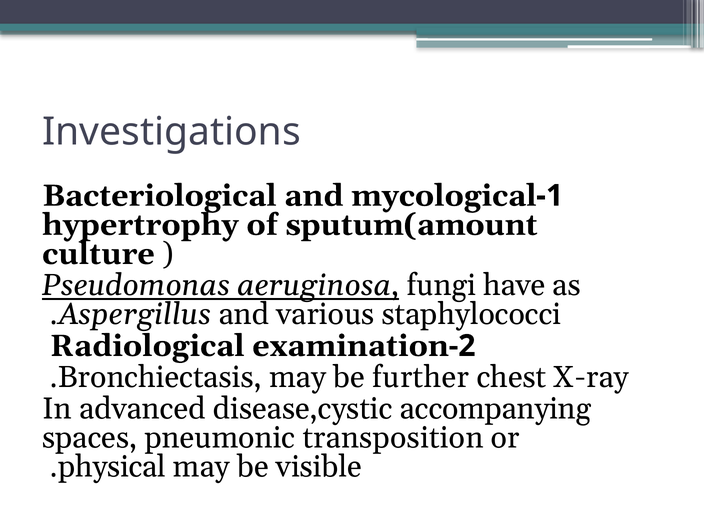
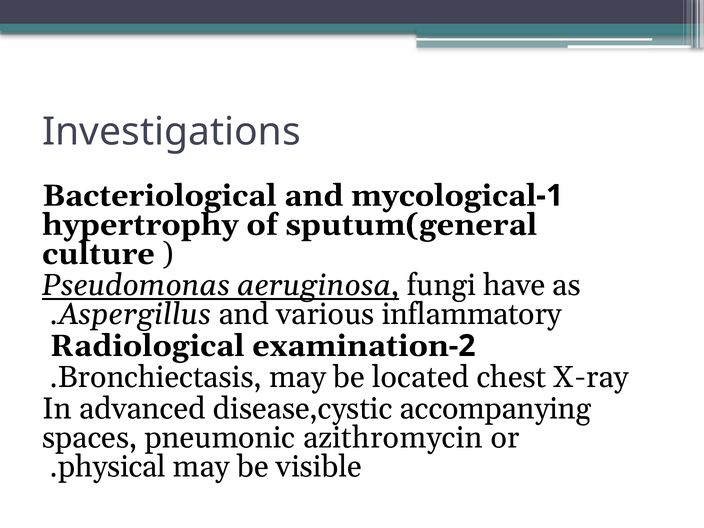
sputum(amount: sputum(amount -> sputum(general
staphylococci: staphylococci -> inflammatory
further: further -> located
transposition: transposition -> azithromycin
